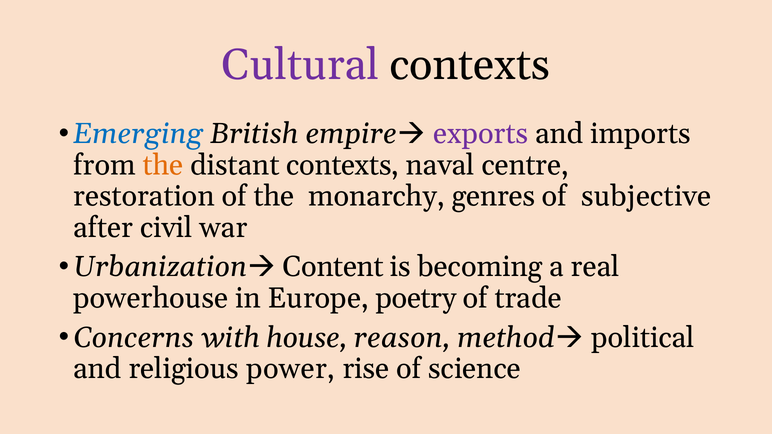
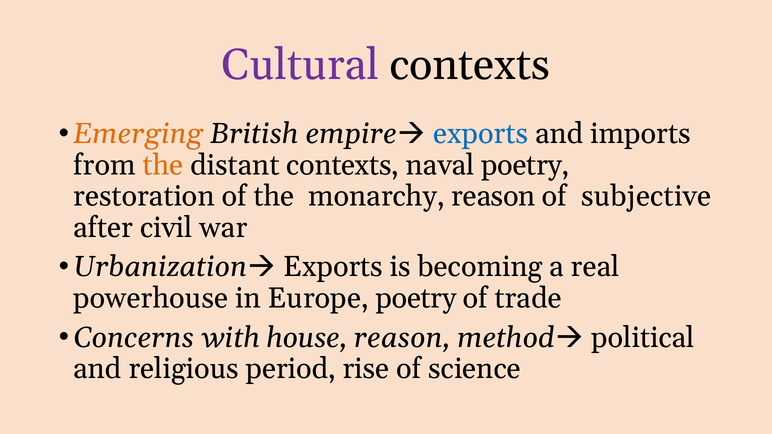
Emerging colour: blue -> orange
exports at (481, 134) colour: purple -> blue
naval centre: centre -> poetry
monarchy genres: genres -> reason
Content at (333, 267): Content -> Exports
power: power -> period
